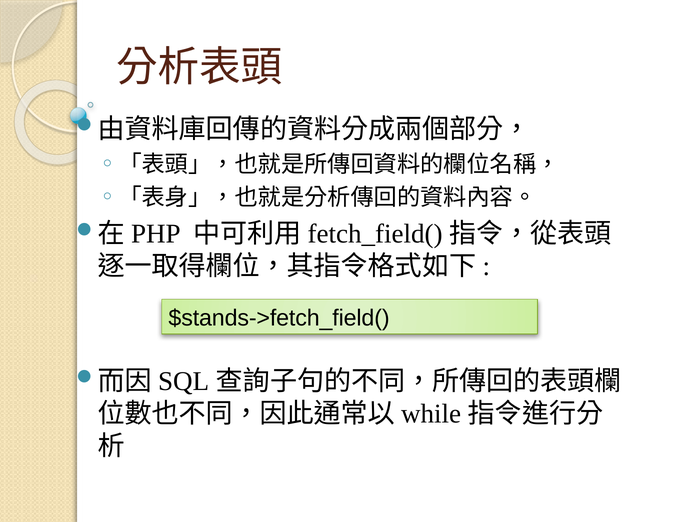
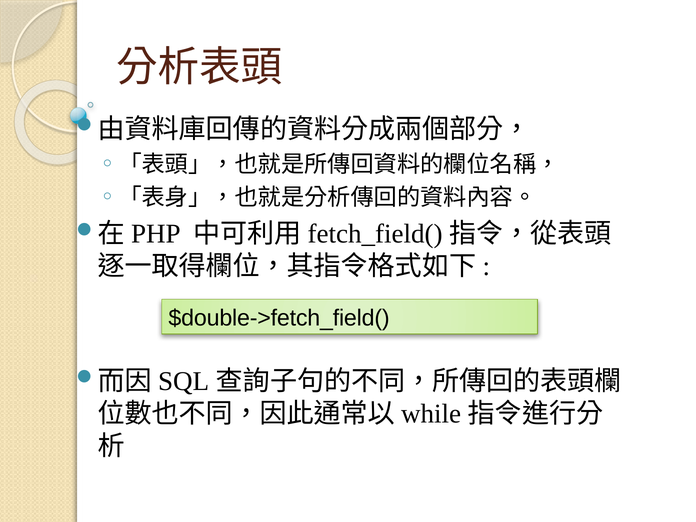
$stands->fetch_field(: $stands->fetch_field( -> $double->fetch_field(
